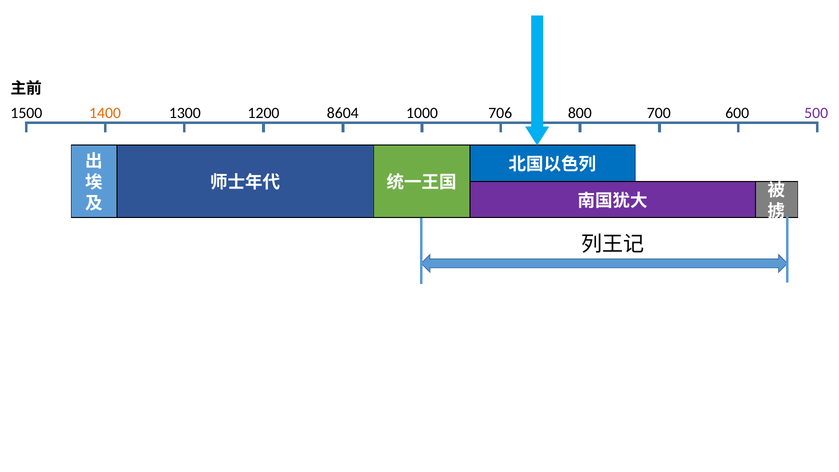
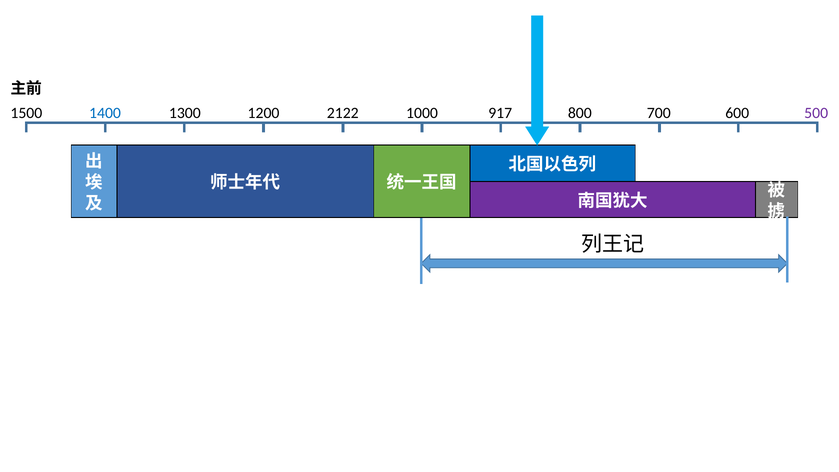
1400 colour: orange -> blue
8604: 8604 -> 2122
706: 706 -> 917
